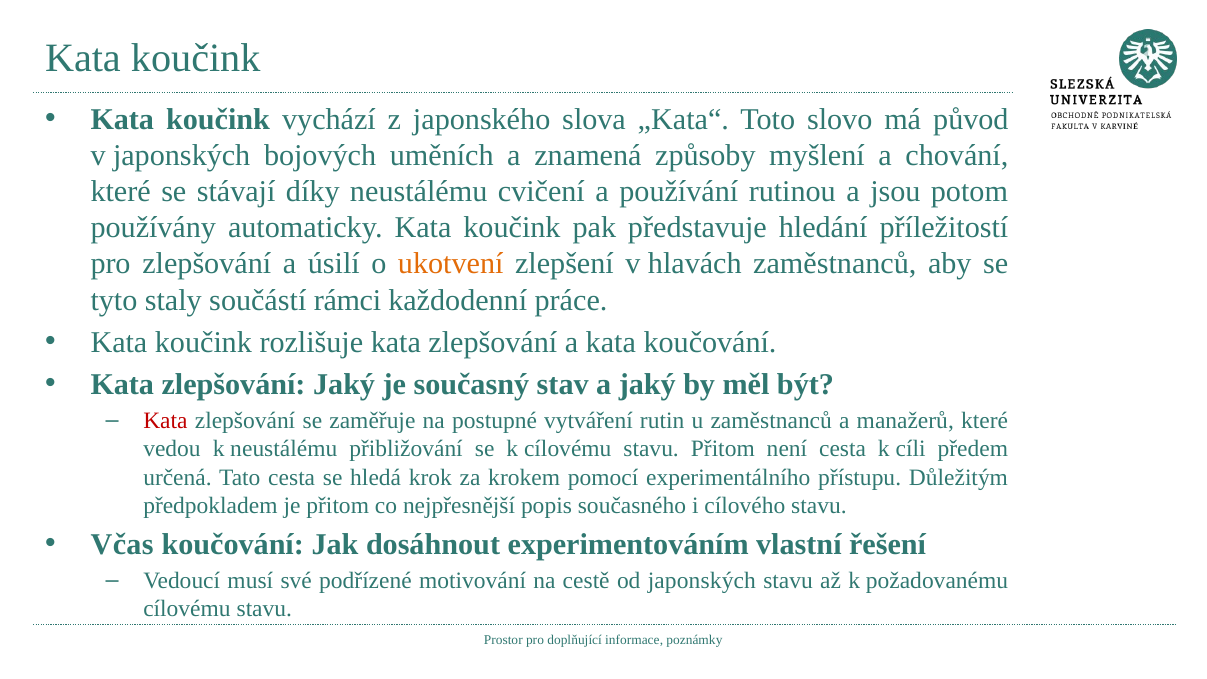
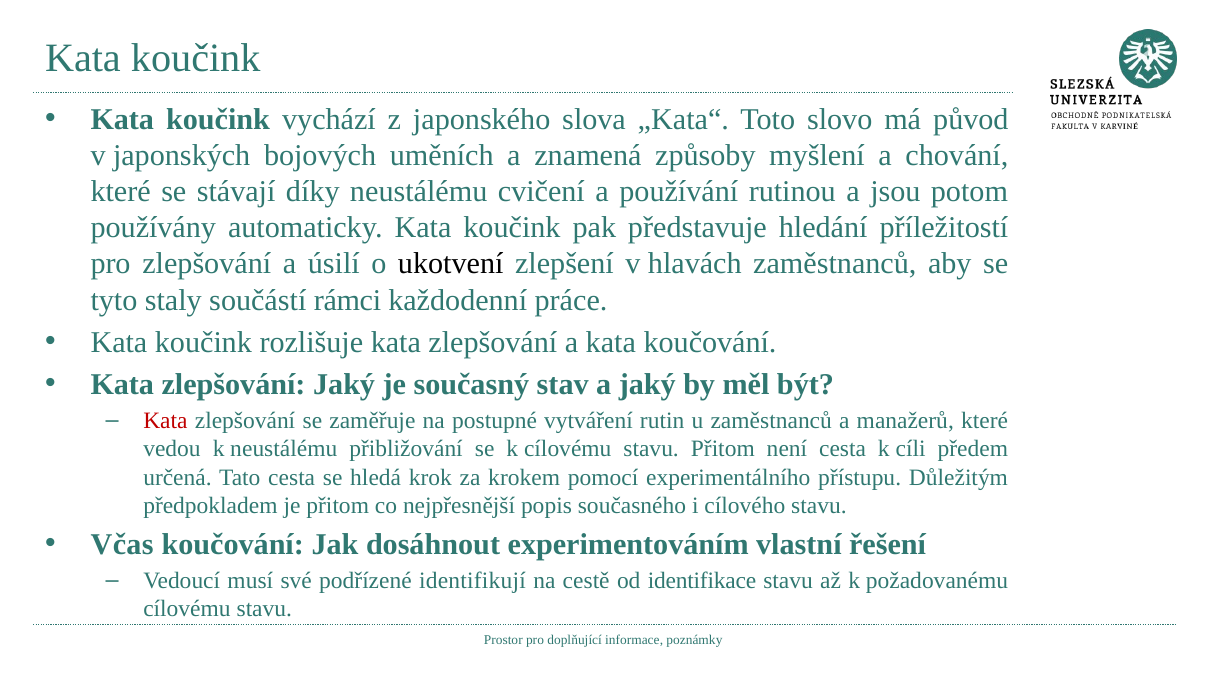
ukotvení colour: orange -> black
motivování: motivování -> identifikují
od japonských: japonských -> identifikace
